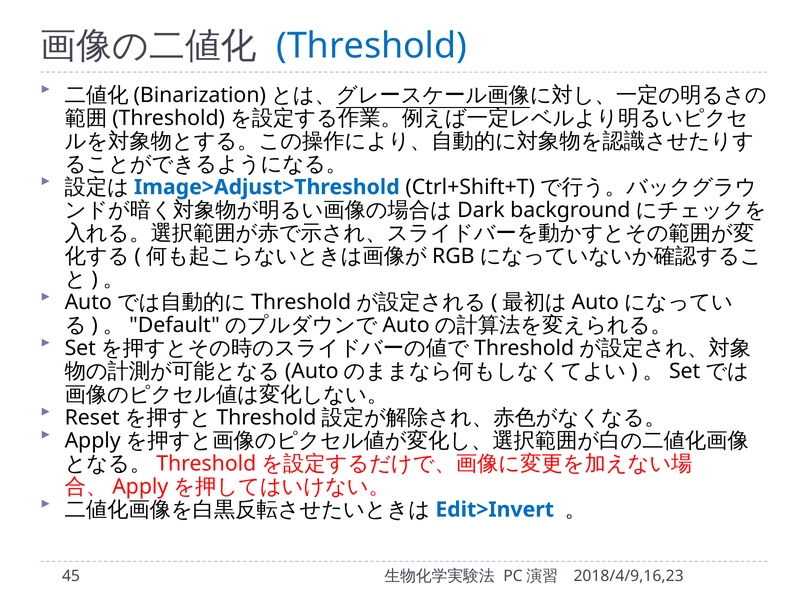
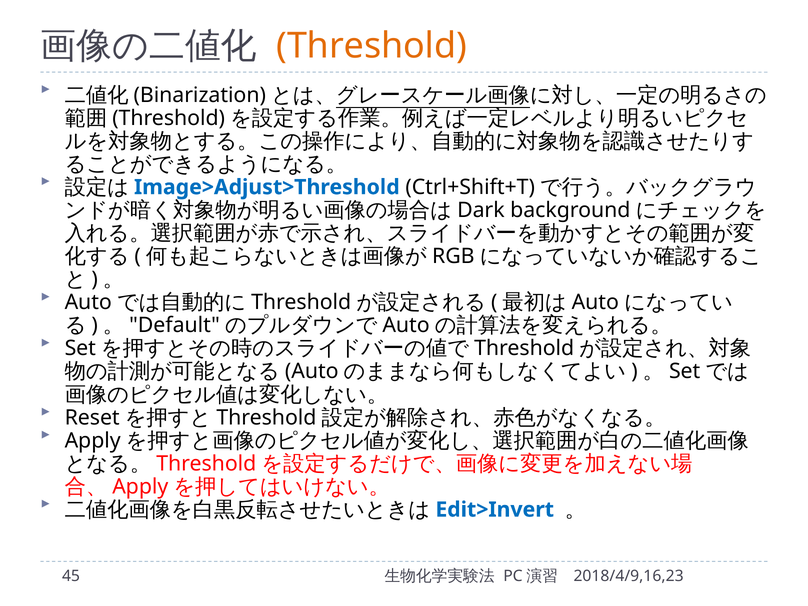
Threshold colour: blue -> orange
